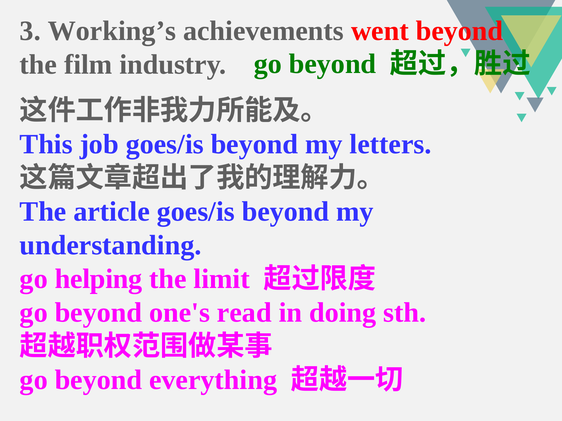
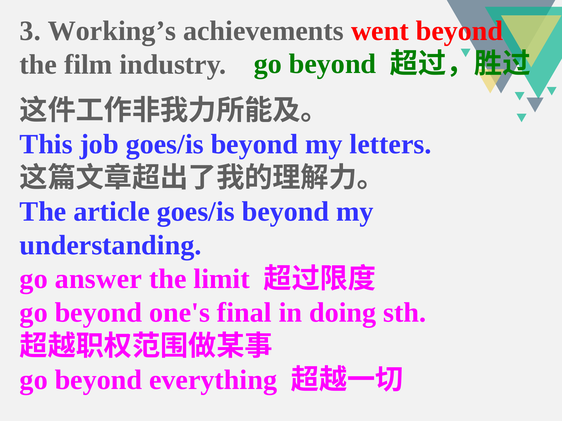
helping: helping -> answer
read: read -> final
